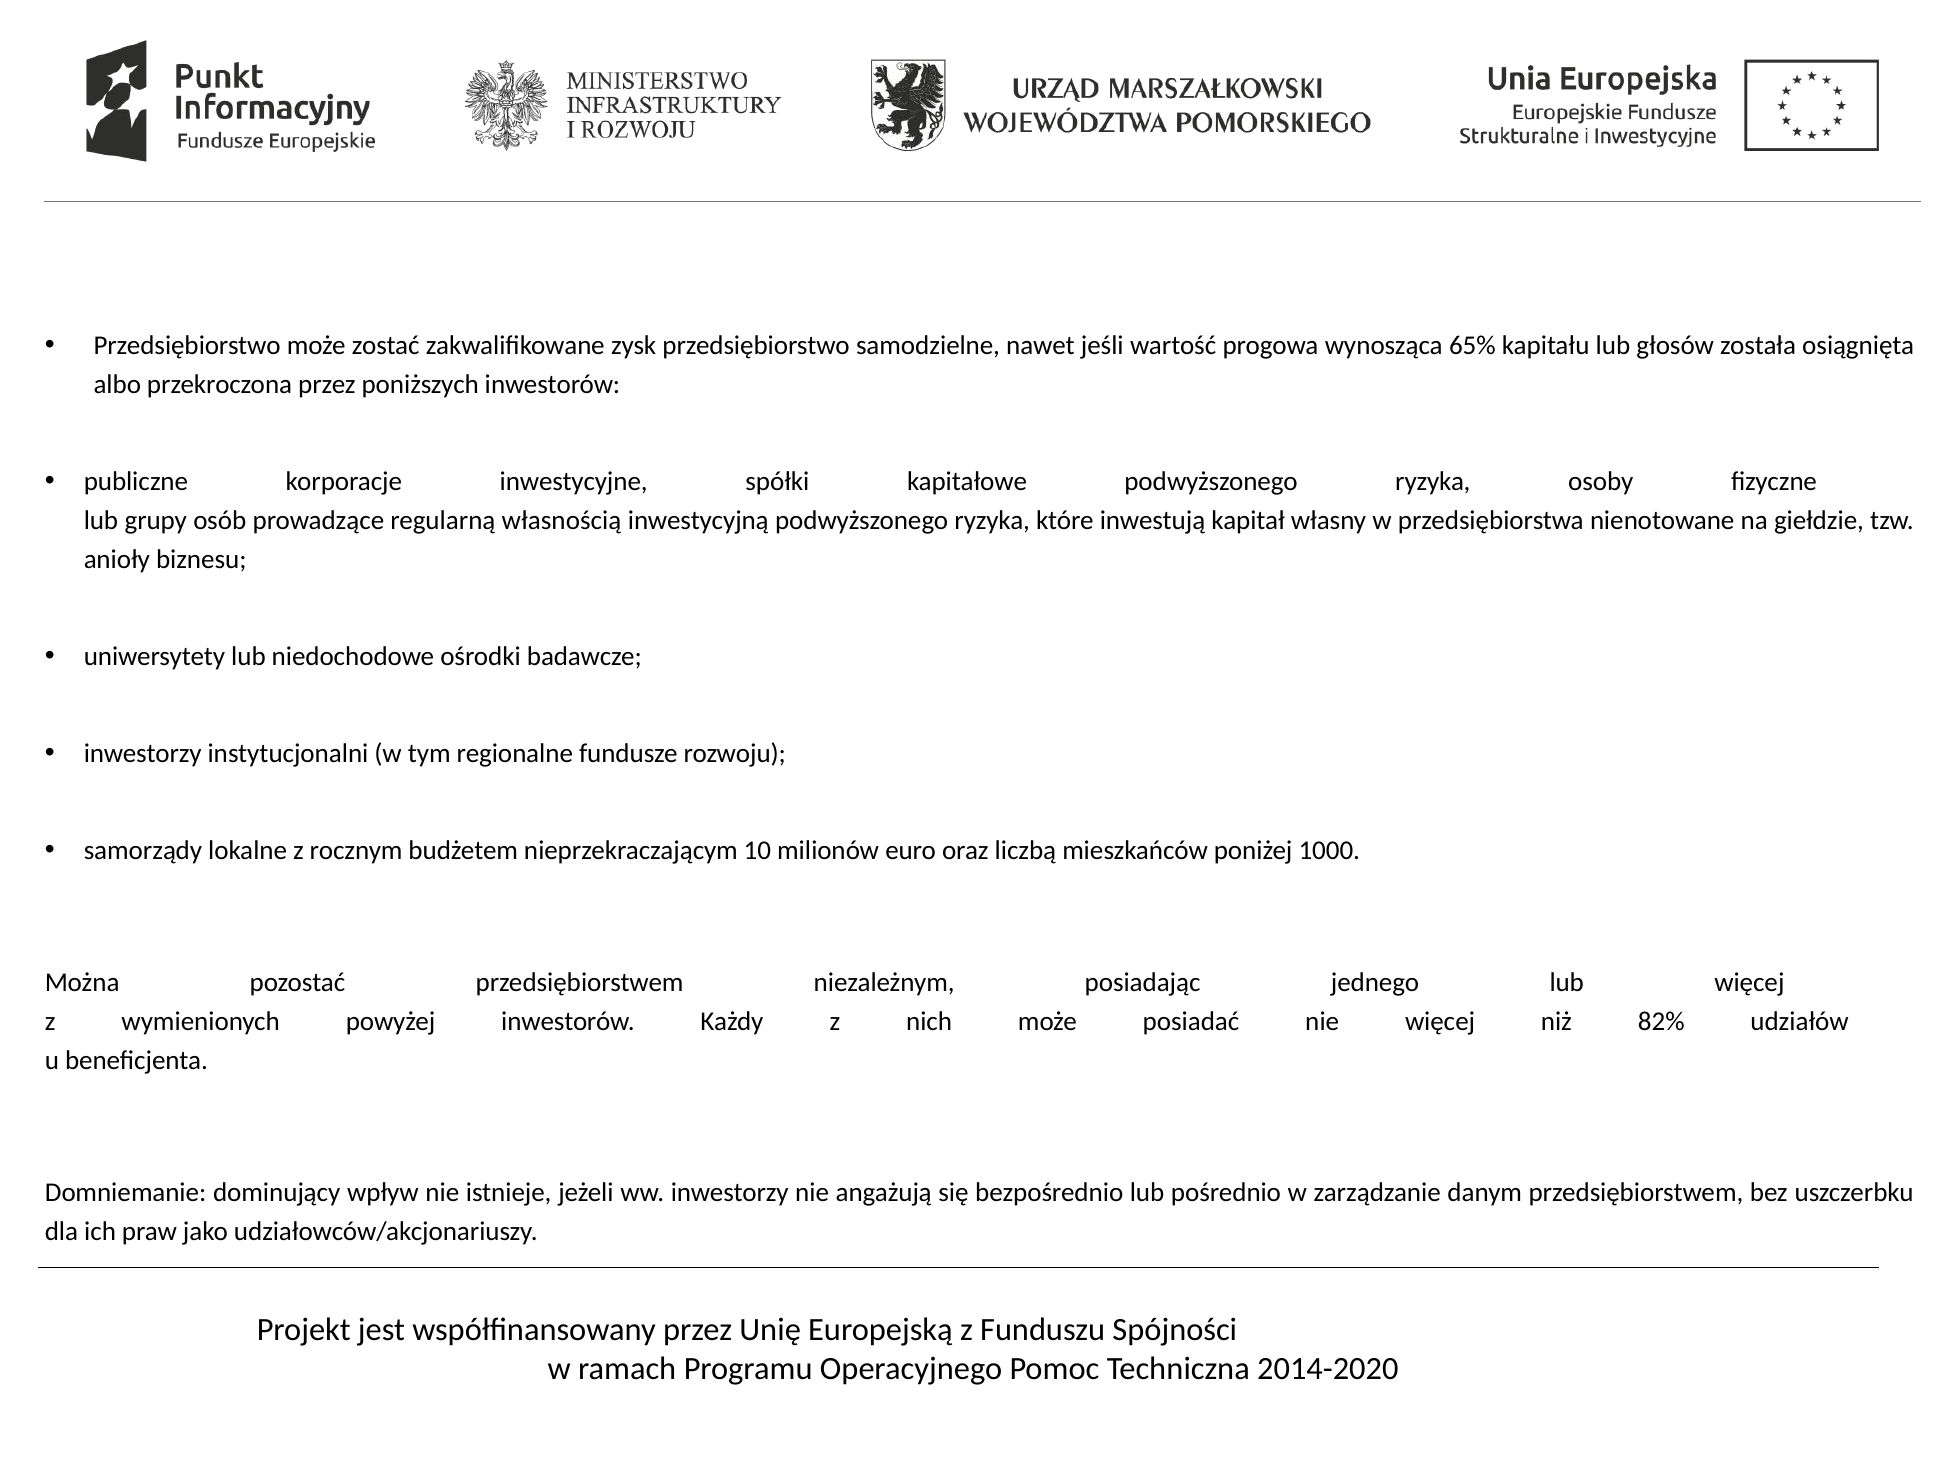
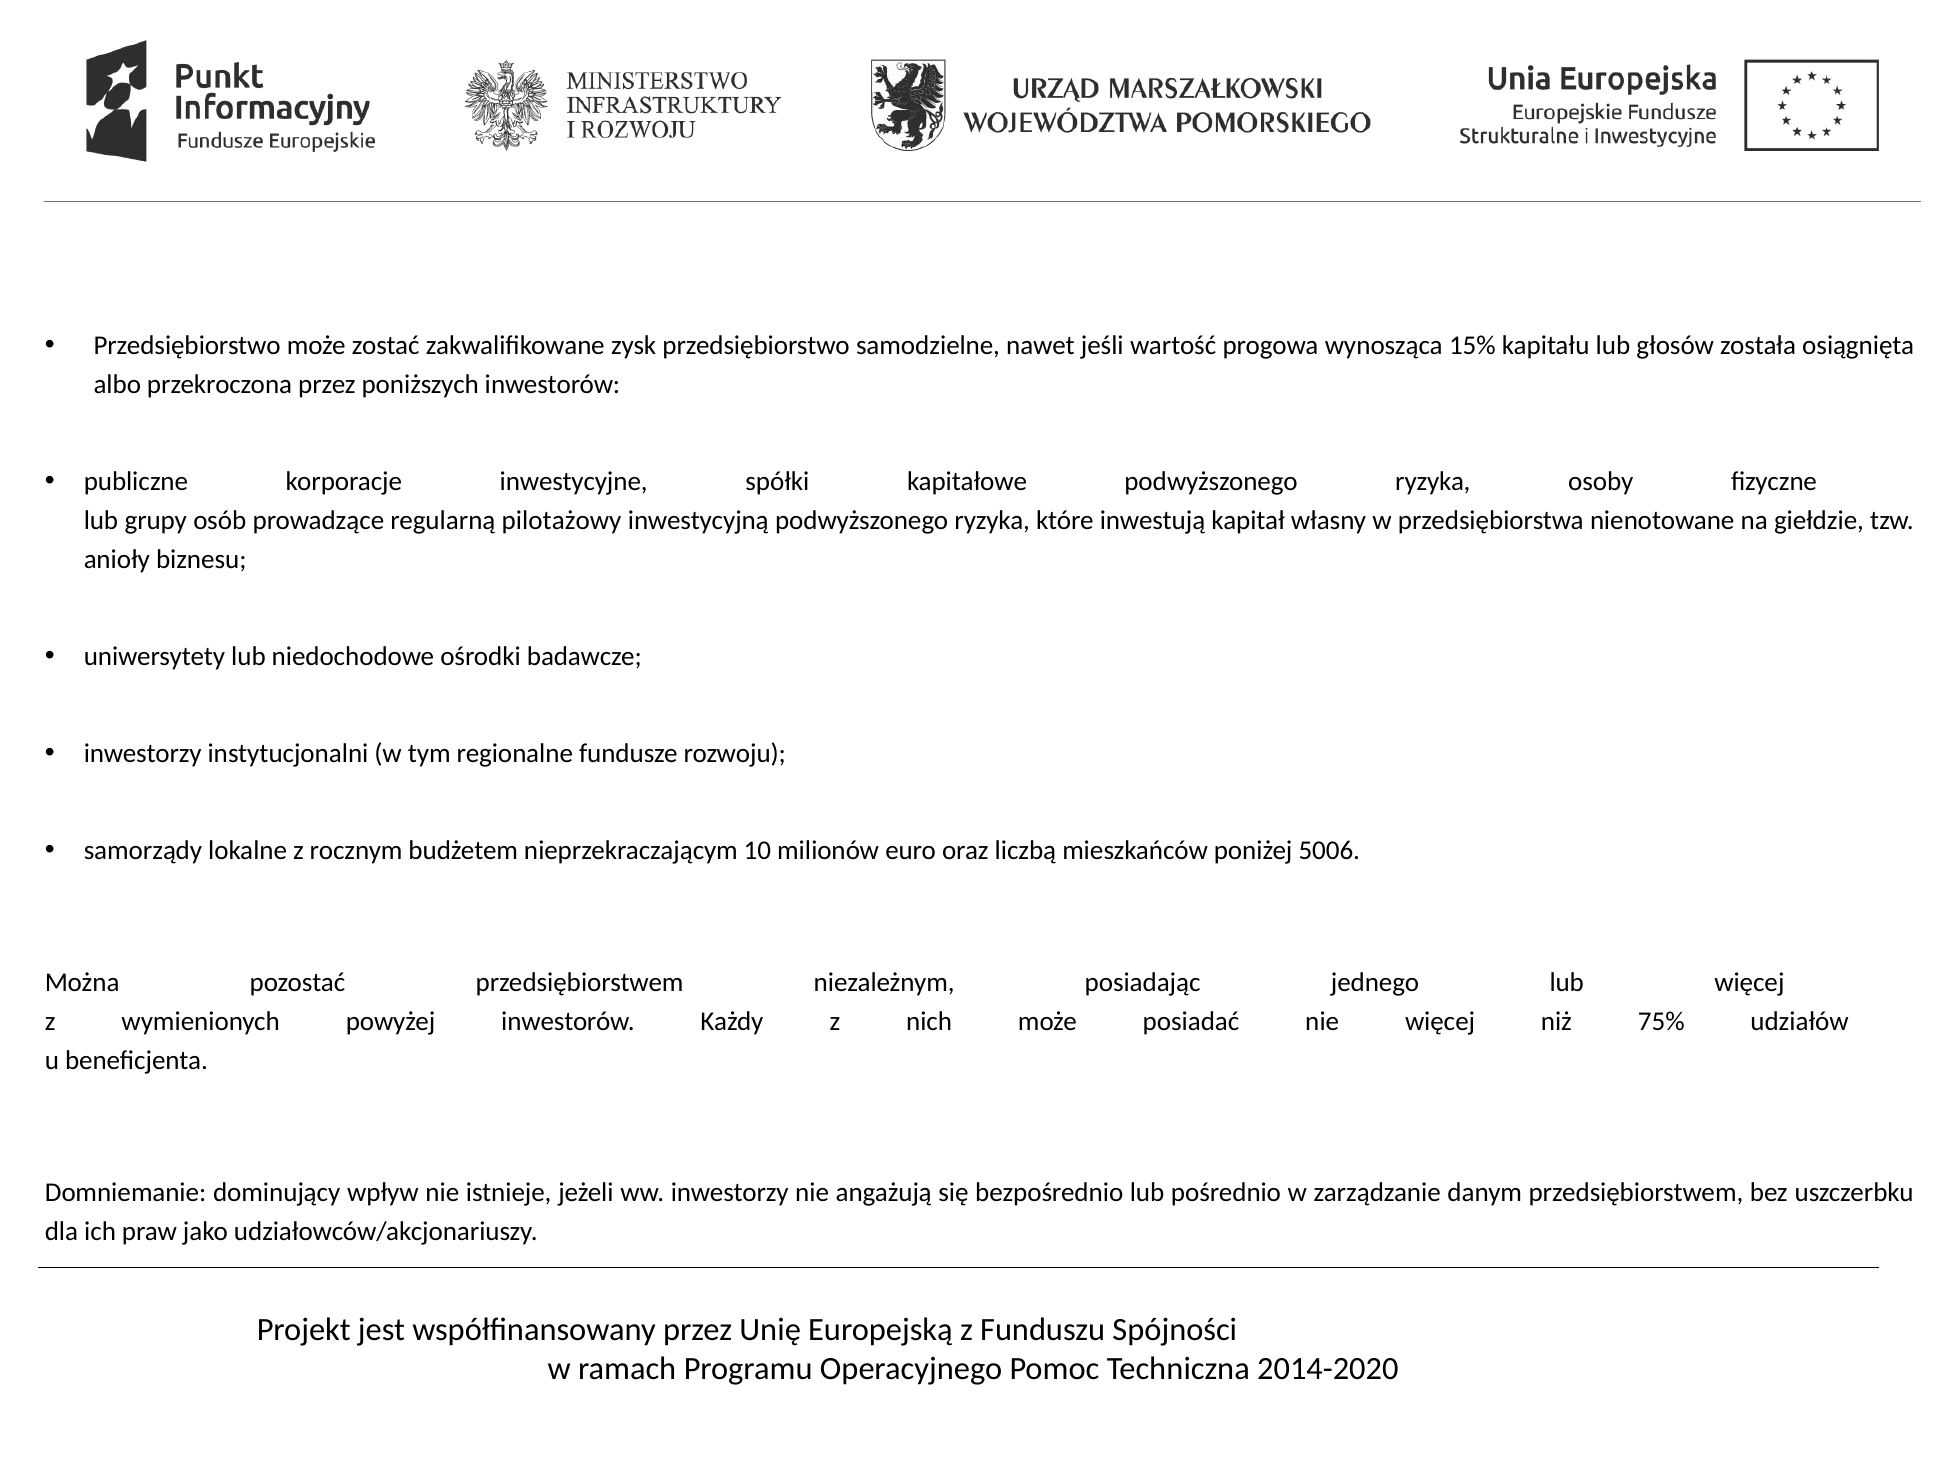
65%: 65% -> 15%
własnością: własnością -> pilotażowy
1000: 1000 -> 5006
82%: 82% -> 75%
